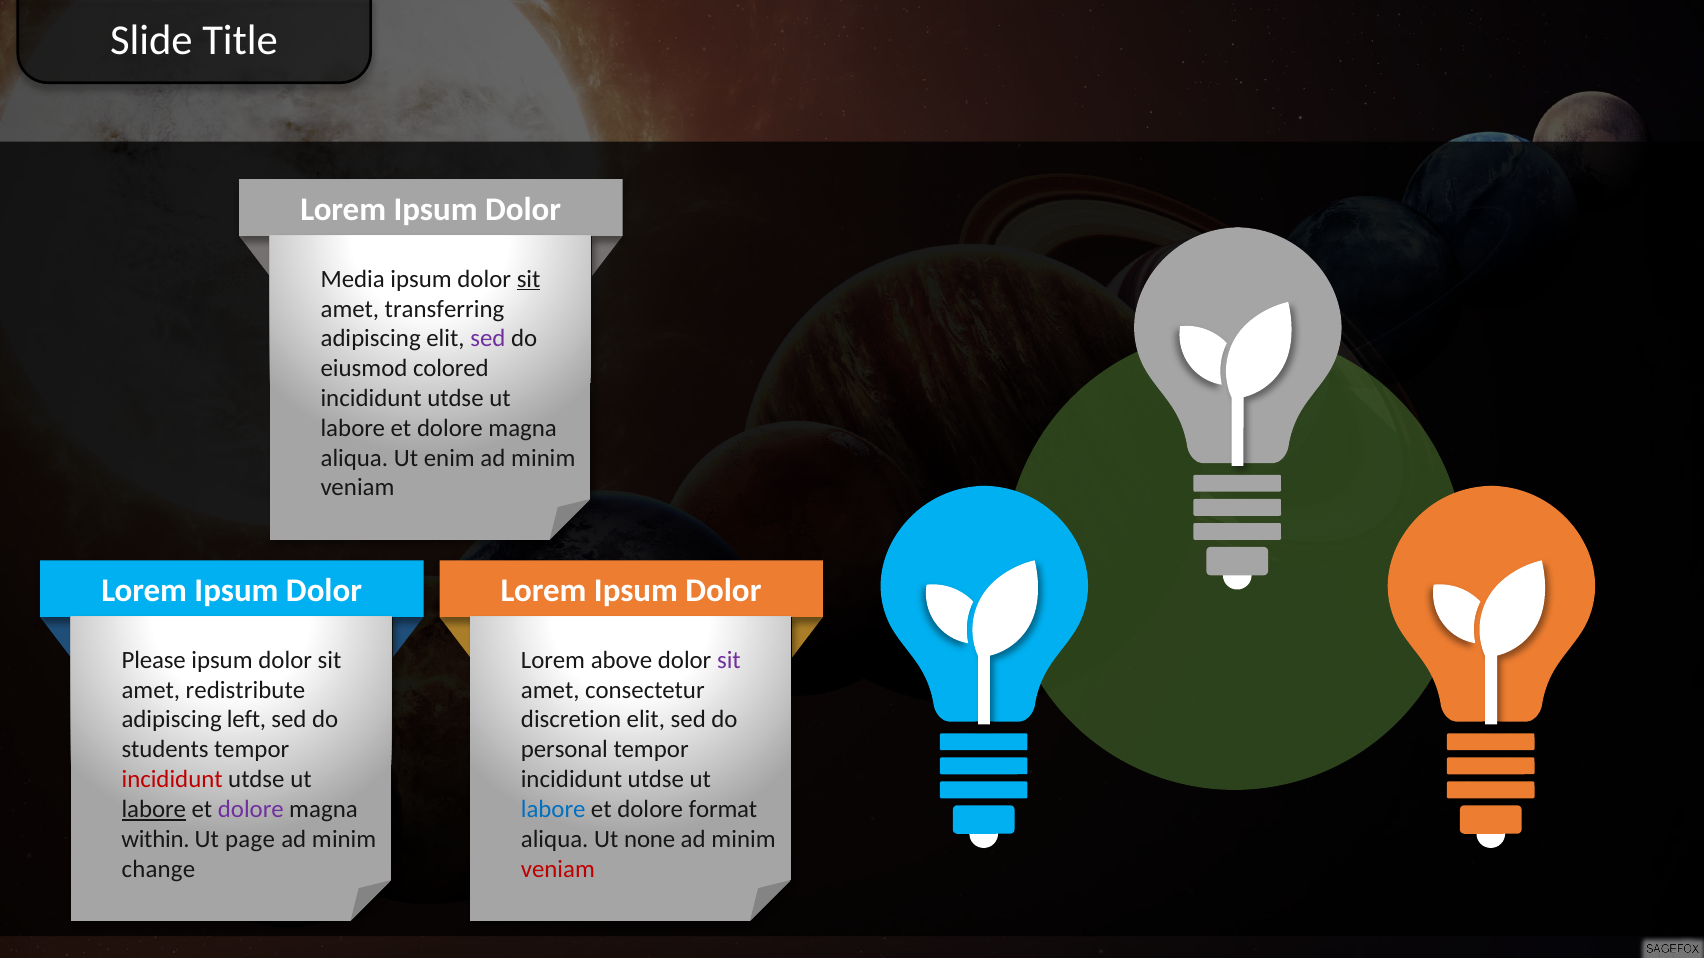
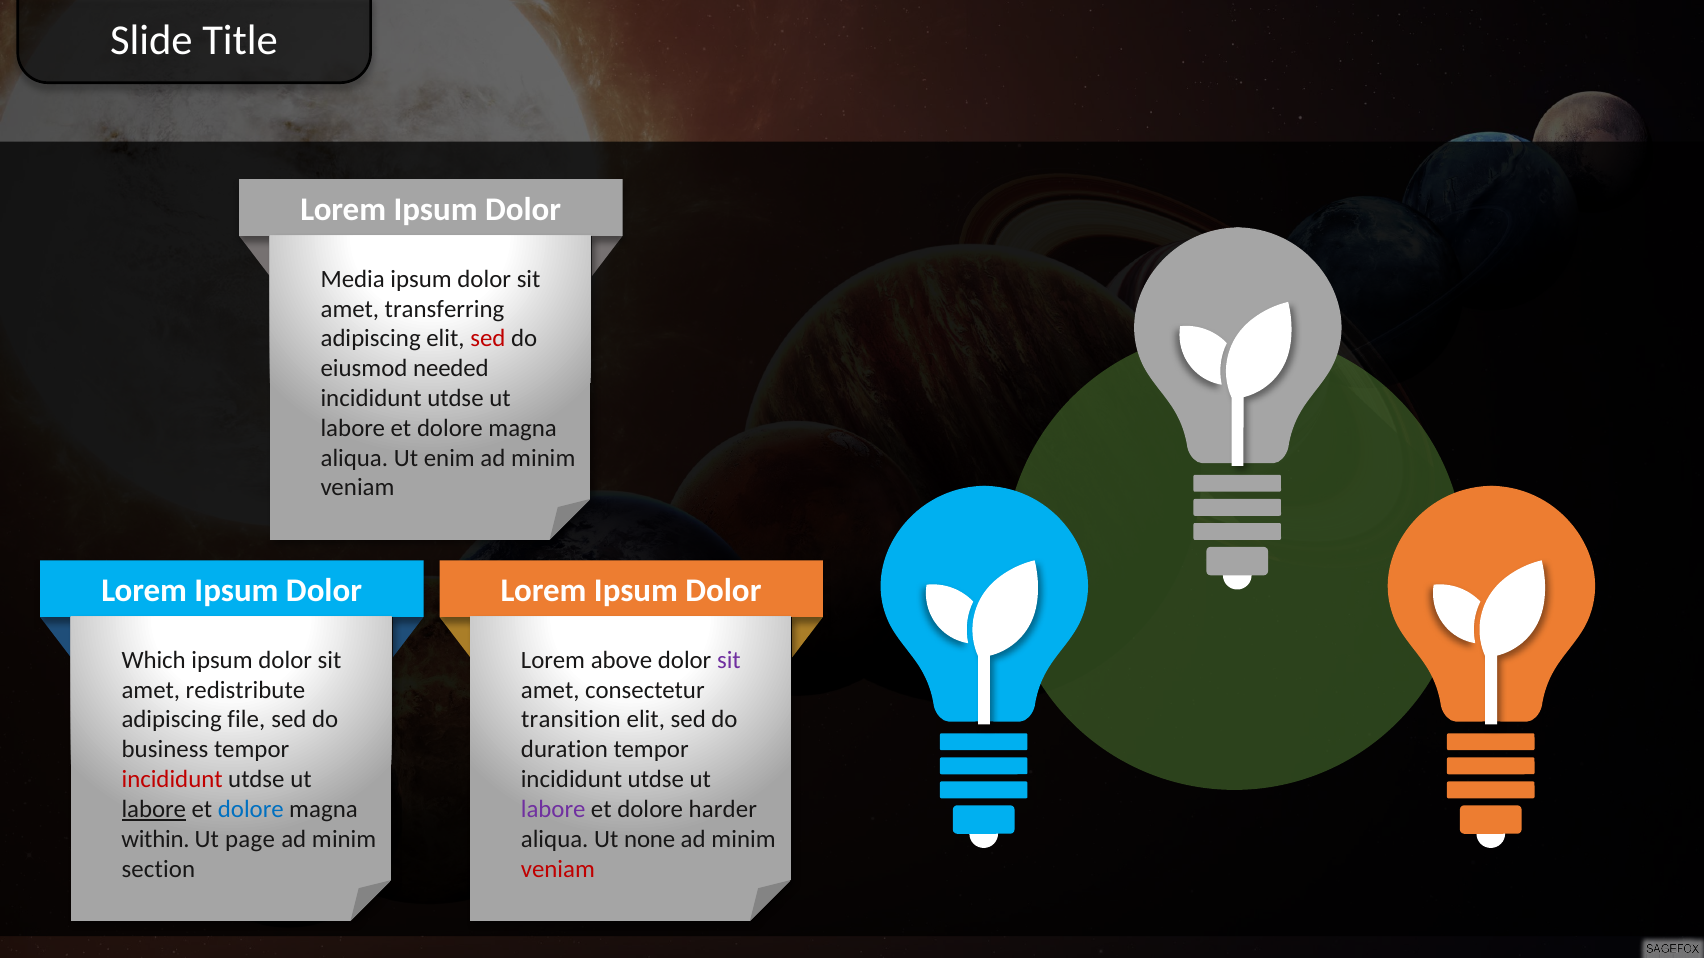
sit at (529, 279) underline: present -> none
sed at (488, 339) colour: purple -> red
colored: colored -> needed
Please: Please -> Which
left: left -> file
discretion: discretion -> transition
students: students -> business
personal: personal -> duration
dolore at (251, 810) colour: purple -> blue
labore at (553, 810) colour: blue -> purple
format: format -> harder
change: change -> section
